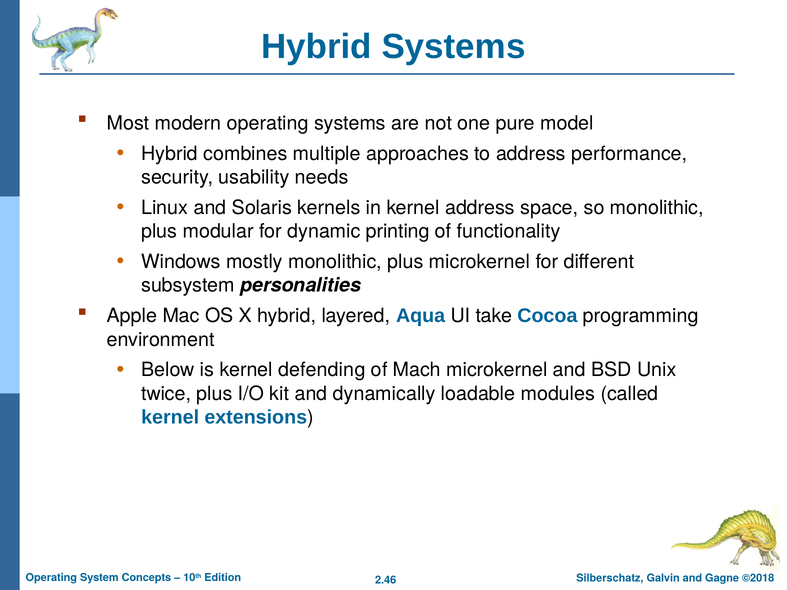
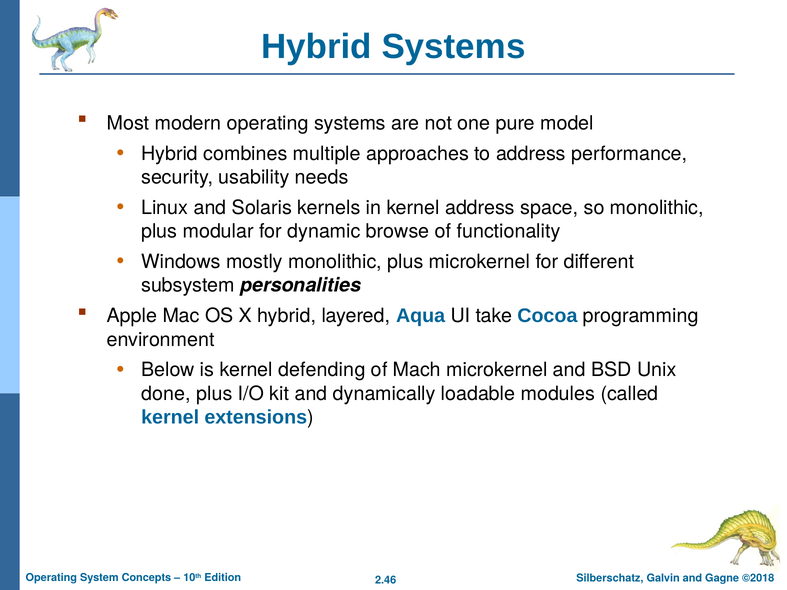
printing: printing -> browse
twice: twice -> done
